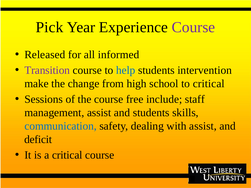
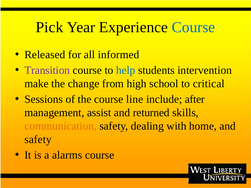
Course at (193, 27) colour: purple -> blue
free: free -> line
staff: staff -> after
and students: students -> returned
communication colour: blue -> orange
with assist: assist -> home
deficit at (38, 140): deficit -> safety
a critical: critical -> alarms
